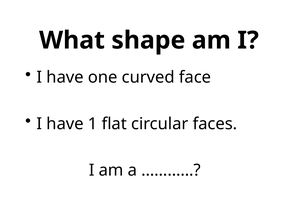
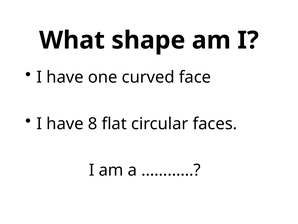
1: 1 -> 8
